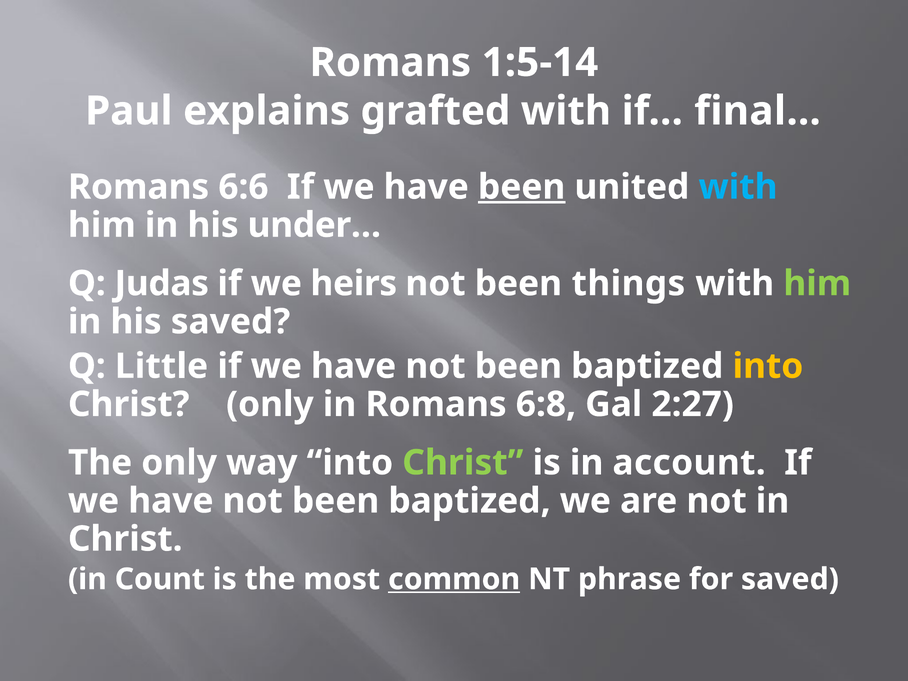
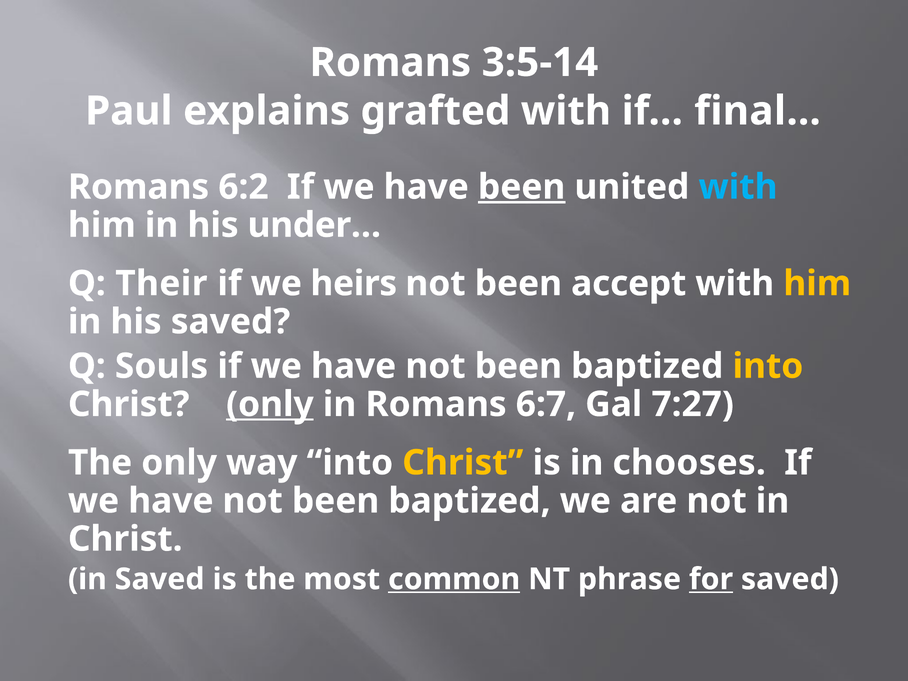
1:5-14: 1:5-14 -> 3:5-14
6:6: 6:6 -> 6:2
Judas: Judas -> Their
things: things -> accept
him at (817, 284) colour: light green -> yellow
Little: Little -> Souls
only at (270, 404) underline: none -> present
6:8: 6:8 -> 6:7
2:27: 2:27 -> 7:27
Christ at (463, 463) colour: light green -> yellow
account: account -> chooses
in Count: Count -> Saved
for underline: none -> present
